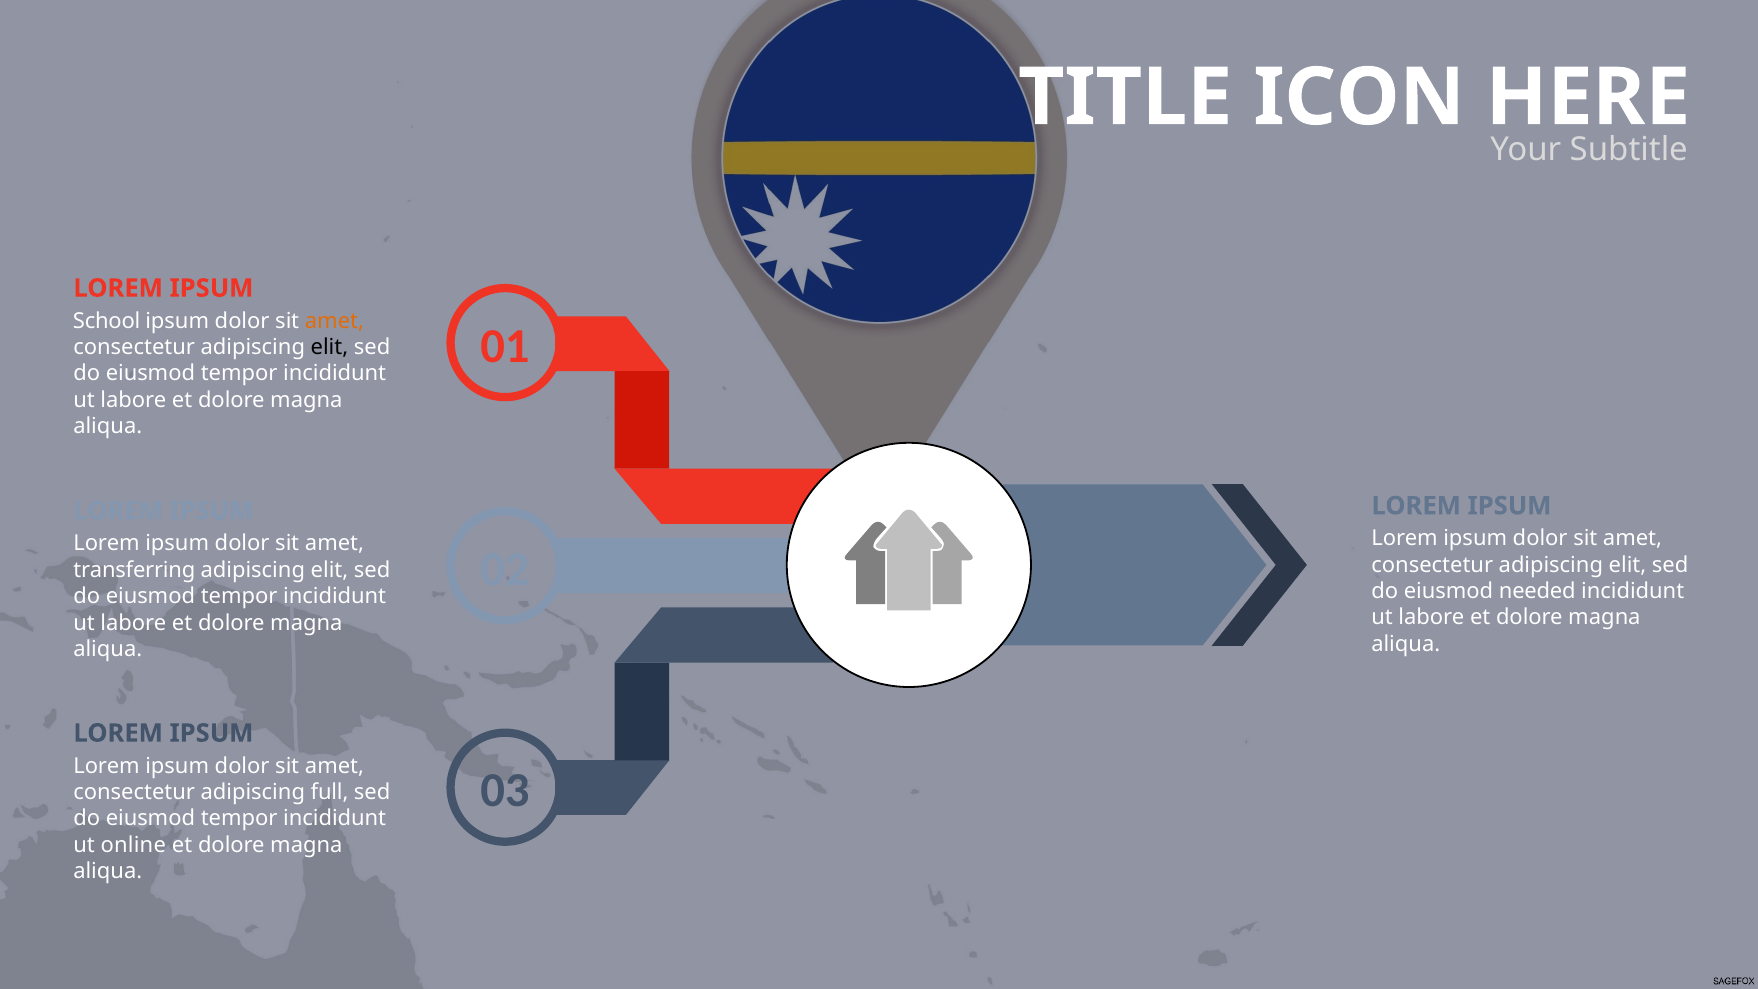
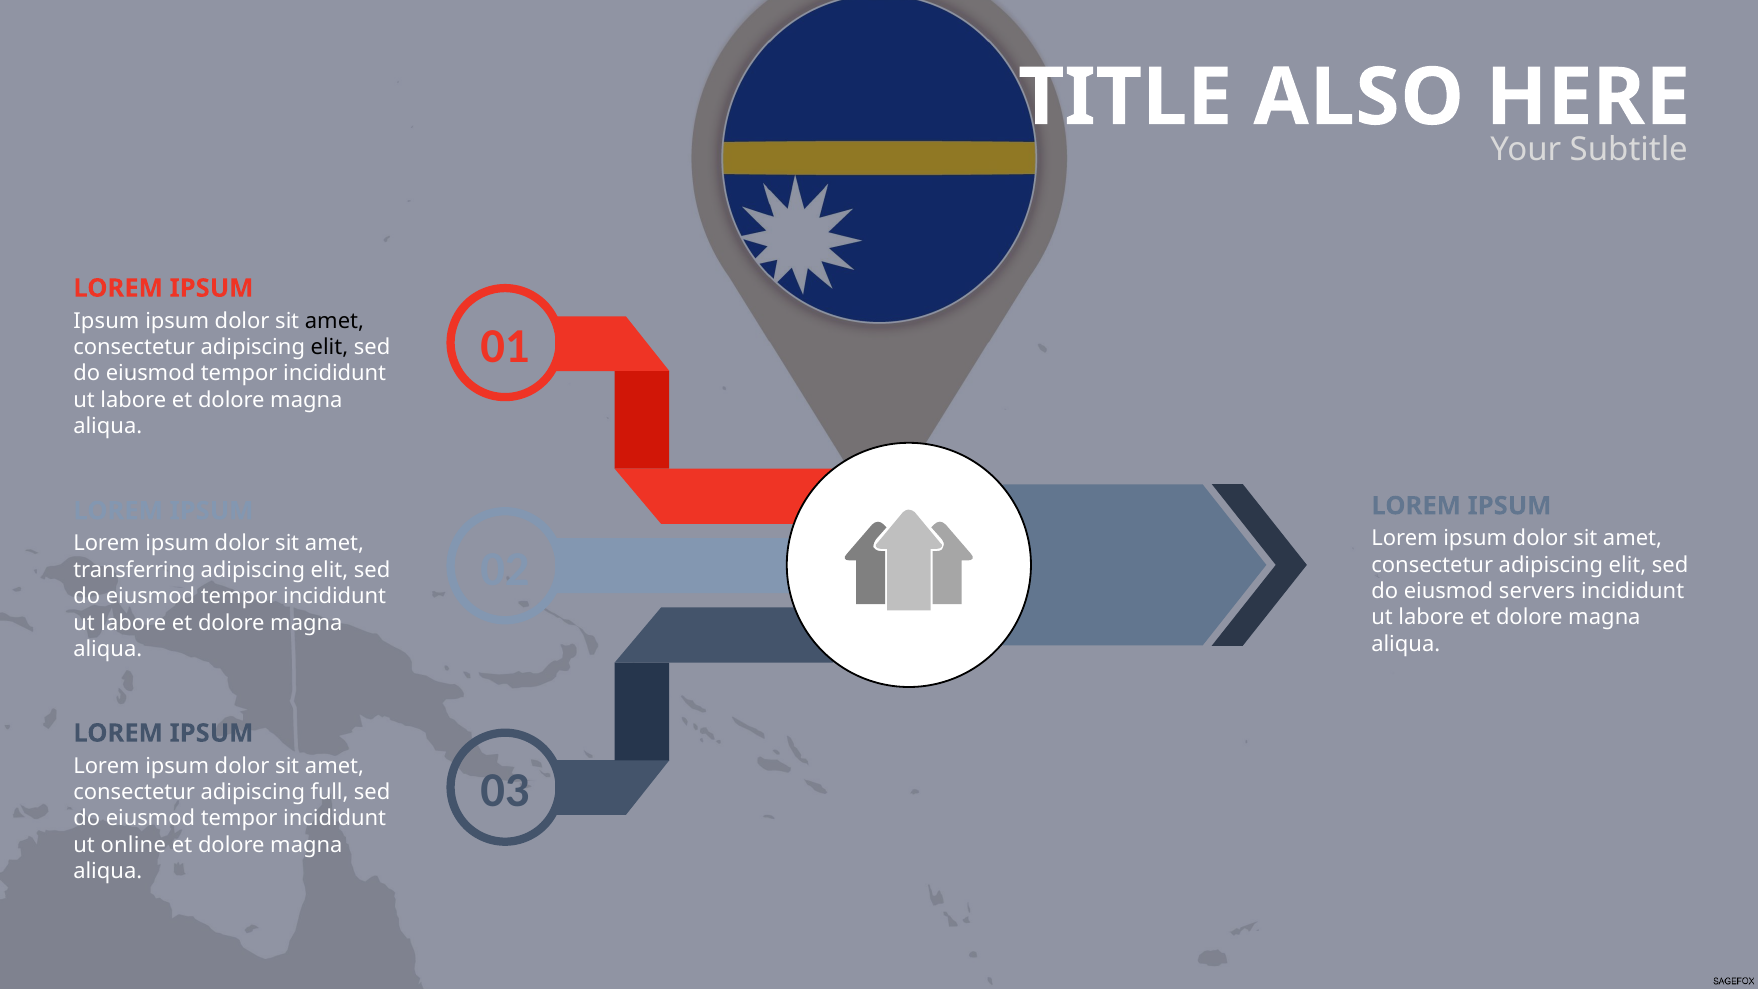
ICON: ICON -> ALSO
School at (107, 321): School -> Ipsum
amet at (334, 321) colour: orange -> black
needed: needed -> servers
